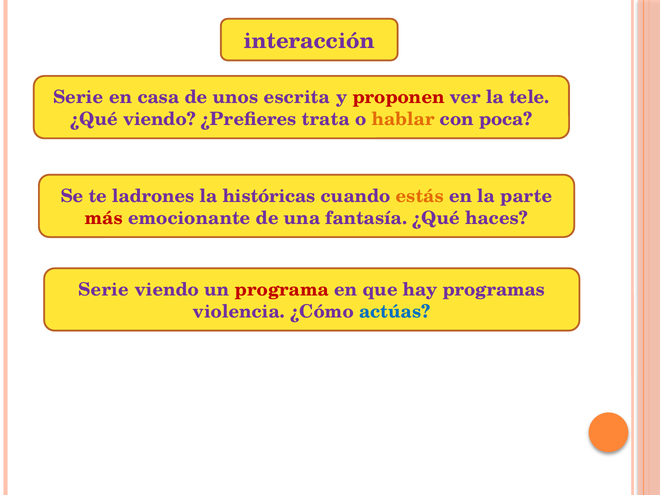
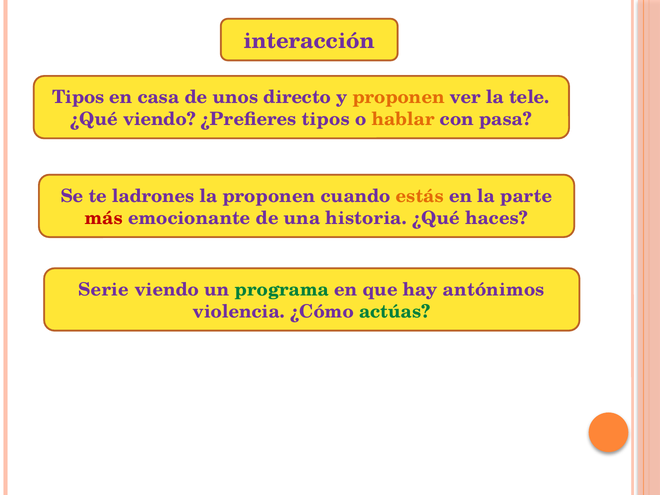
Serie at (78, 97): Serie -> Tipos
escrita: escrita -> directo
proponen at (399, 97) colour: red -> orange
¿Prefieres trata: trata -> tipos
poca: poca -> pasa
la históricas: históricas -> proponen
fantasía: fantasía -> historia
programa colour: red -> green
programas: programas -> antónimos
actúas colour: blue -> green
